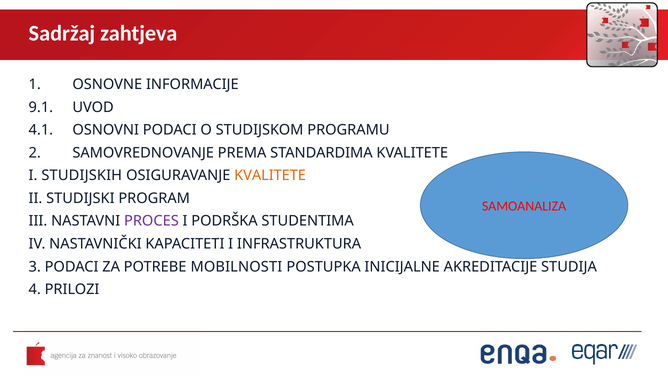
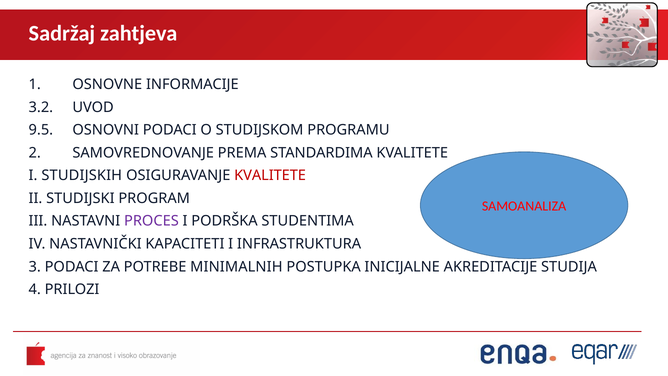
9.1: 9.1 -> 3.2
4.1: 4.1 -> 9.5
KVALITETE at (270, 176) colour: orange -> red
MOBILNOSTI: MOBILNOSTI -> MINIMALNIH
